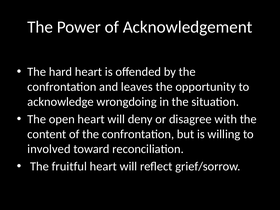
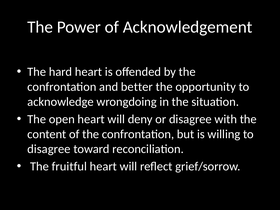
leaves: leaves -> better
involved at (49, 149): involved -> disagree
